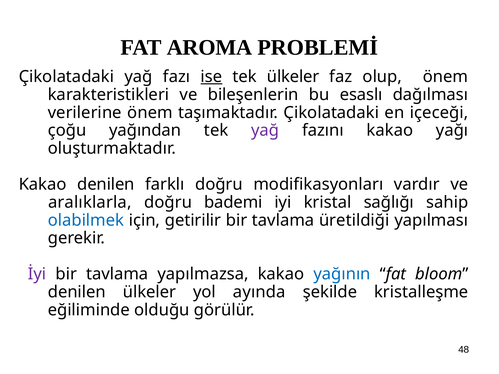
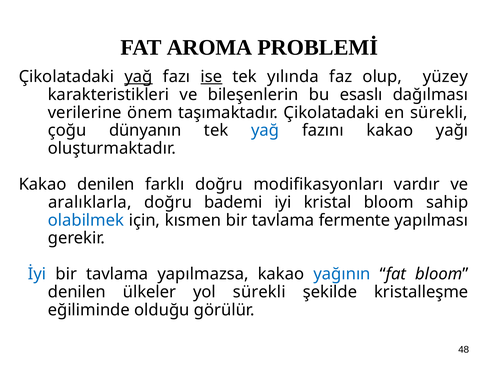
yağ at (138, 77) underline: none -> present
tek ülkeler: ülkeler -> yılında
olup önem: önem -> yüzey
en içeceği: içeceği -> sürekli
yağından: yağından -> dünyanın
yağ at (265, 131) colour: purple -> blue
kristal sağlığı: sağlığı -> bloom
getirilir: getirilir -> kısmen
üretildiği: üretildiği -> fermente
İyi colour: purple -> blue
yol ayında: ayında -> sürekli
